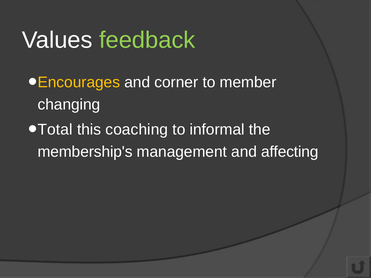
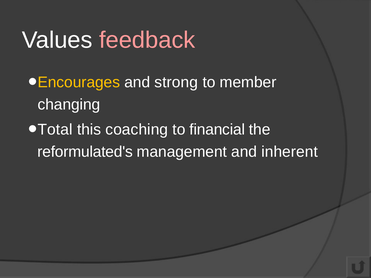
feedback colour: light green -> pink
corner: corner -> strong
informal: informal -> financial
membership's: membership's -> reformulated's
affecting: affecting -> inherent
